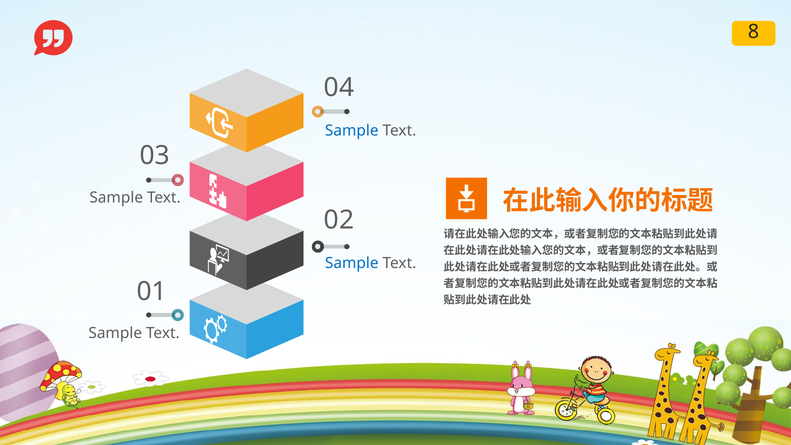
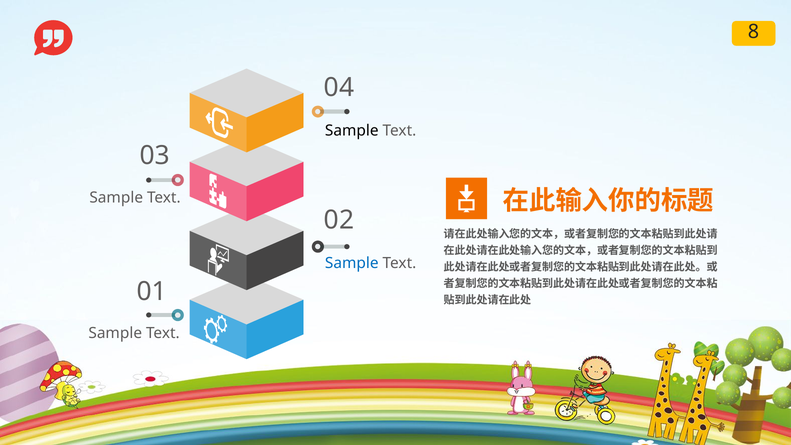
Sample at (352, 131) colour: blue -> black
